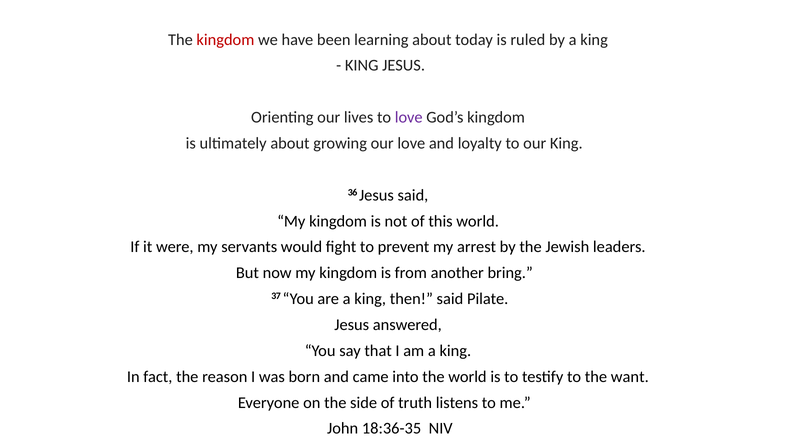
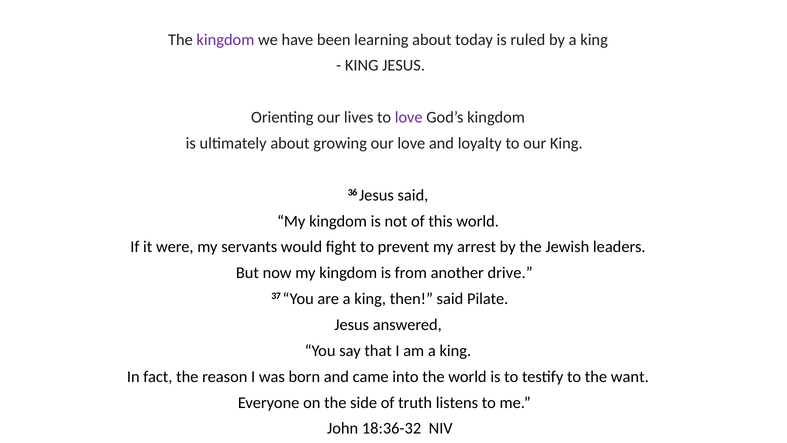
kingdom at (225, 40) colour: red -> purple
bring: bring -> drive
18:36-35: 18:36-35 -> 18:36-32
